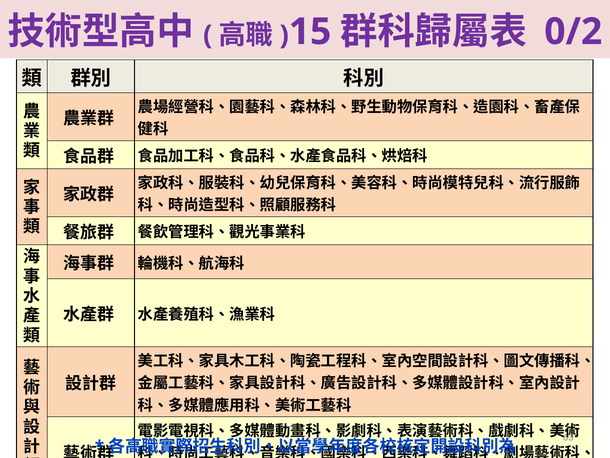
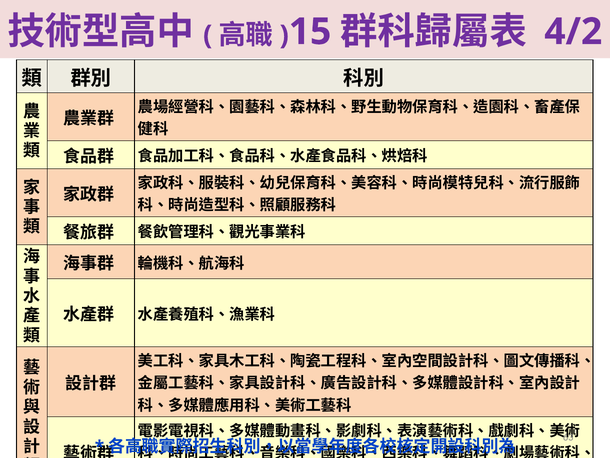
0/2: 0/2 -> 4/2
